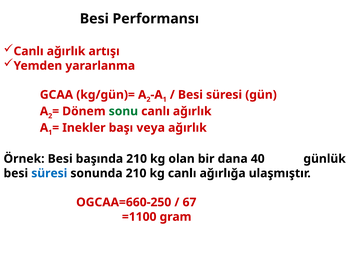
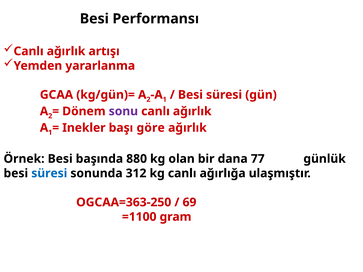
sonu colour: green -> purple
veya: veya -> göre
başında 210: 210 -> 880
40: 40 -> 77
sonunda 210: 210 -> 312
OGCAA=660-250: OGCAA=660-250 -> OGCAA=363-250
67: 67 -> 69
